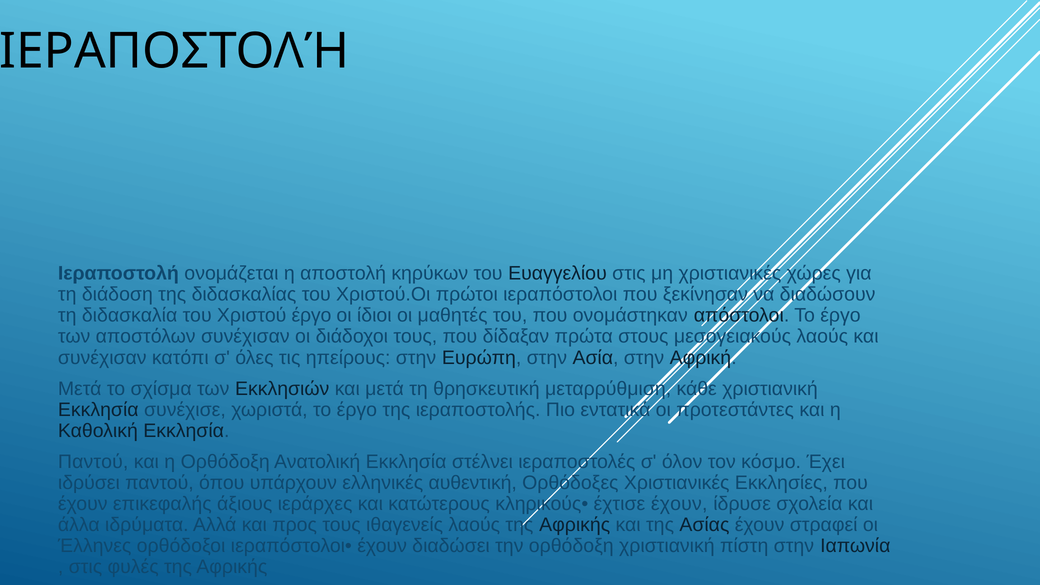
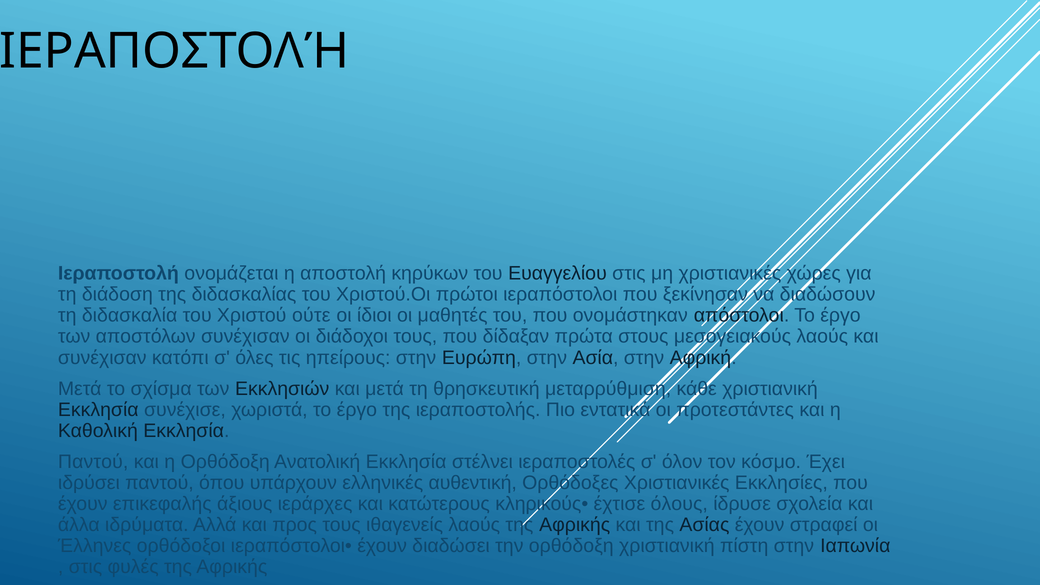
Χριστού έργο: έργο -> ούτε
έχτισε έχουν: έχουν -> όλους
